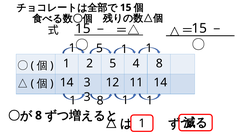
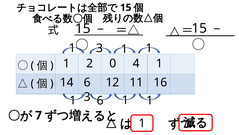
1 5: 5 -> 3
2 5: 5 -> 0
4 8: 8 -> 1
14 3: 3 -> 6
11 14: 14 -> 16
1 8: 8 -> 6
8 at (39, 115): 8 -> 7
